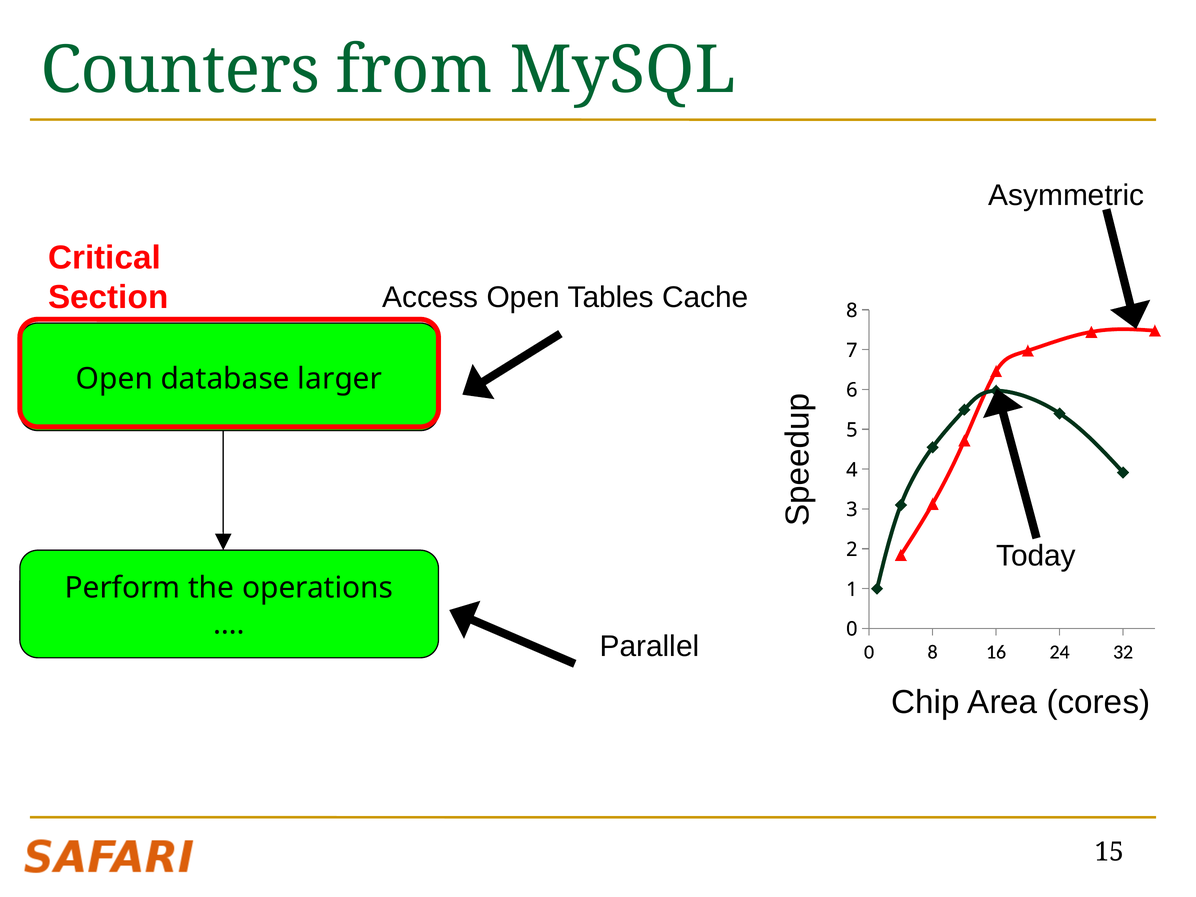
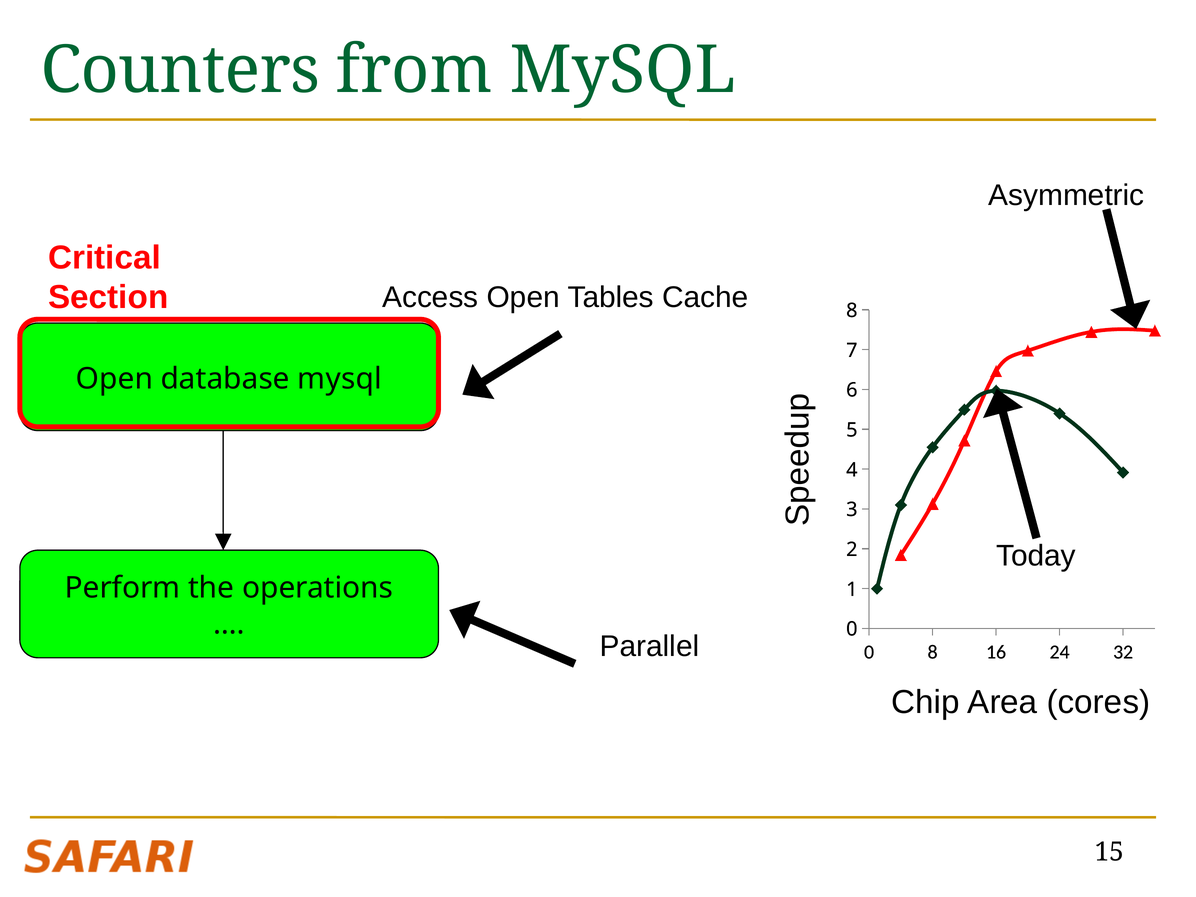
database larger: larger -> mysql
